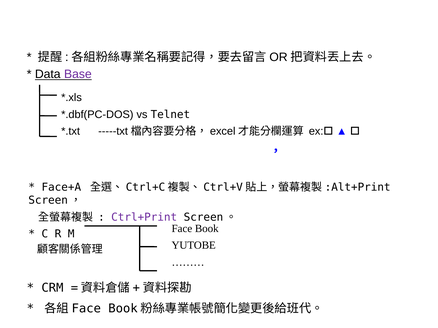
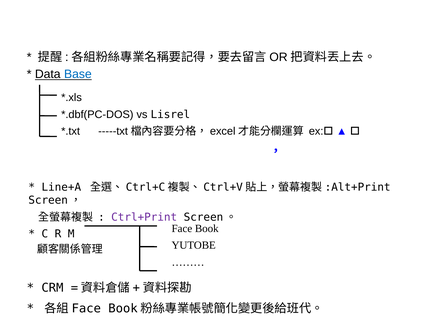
Base colour: purple -> blue
Telnet: Telnet -> Lisrel
Face+A: Face+A -> Line+A
